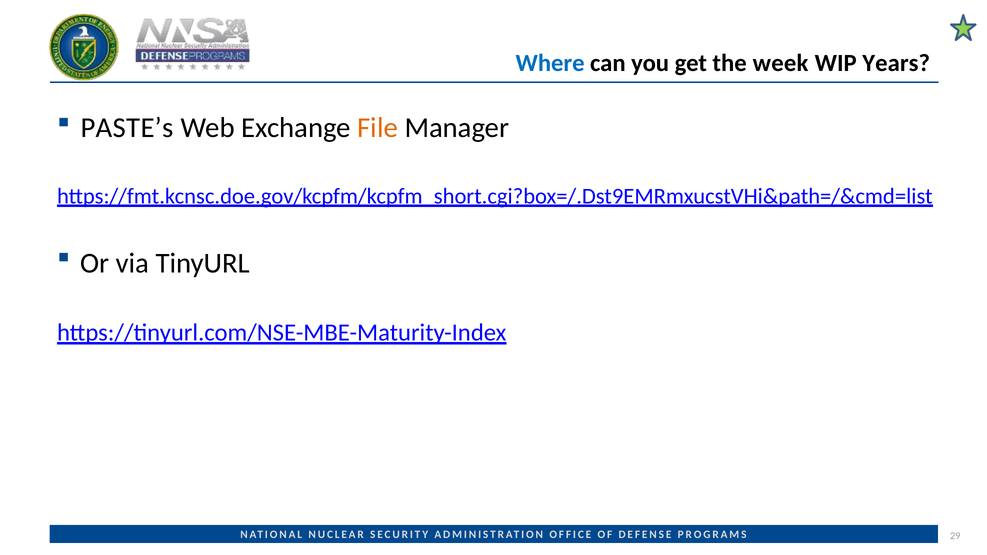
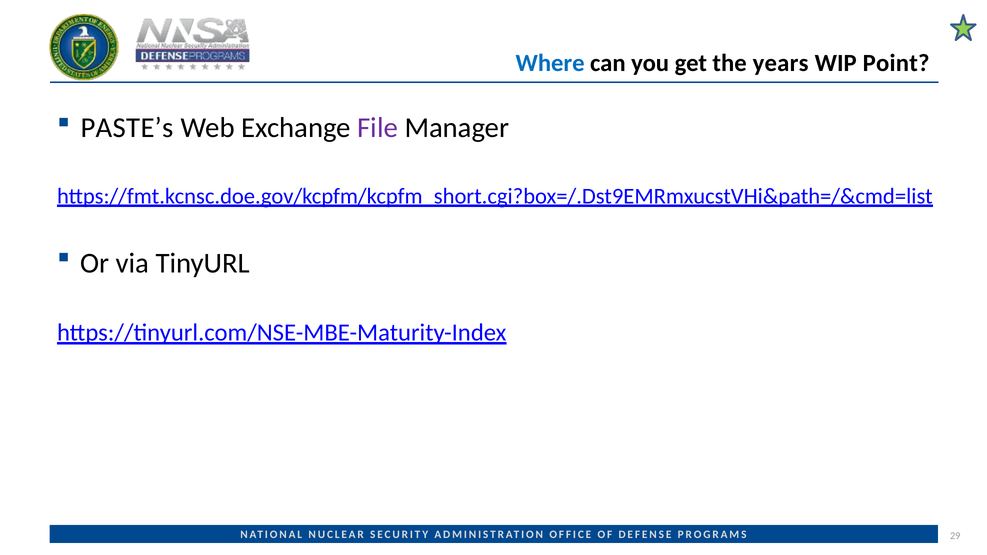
week: week -> years
Years: Years -> Point
File colour: orange -> purple
